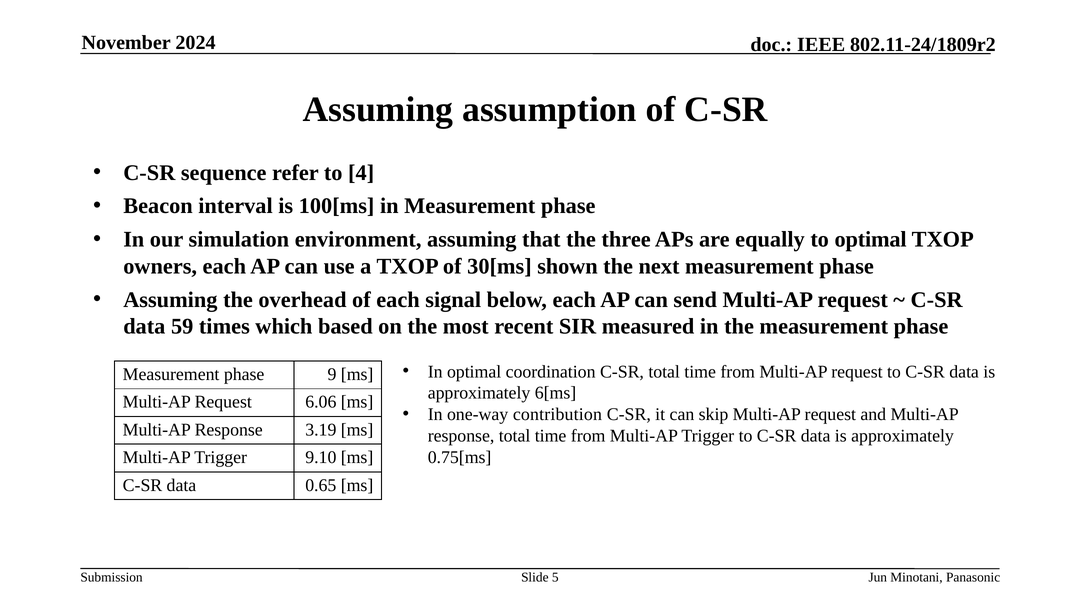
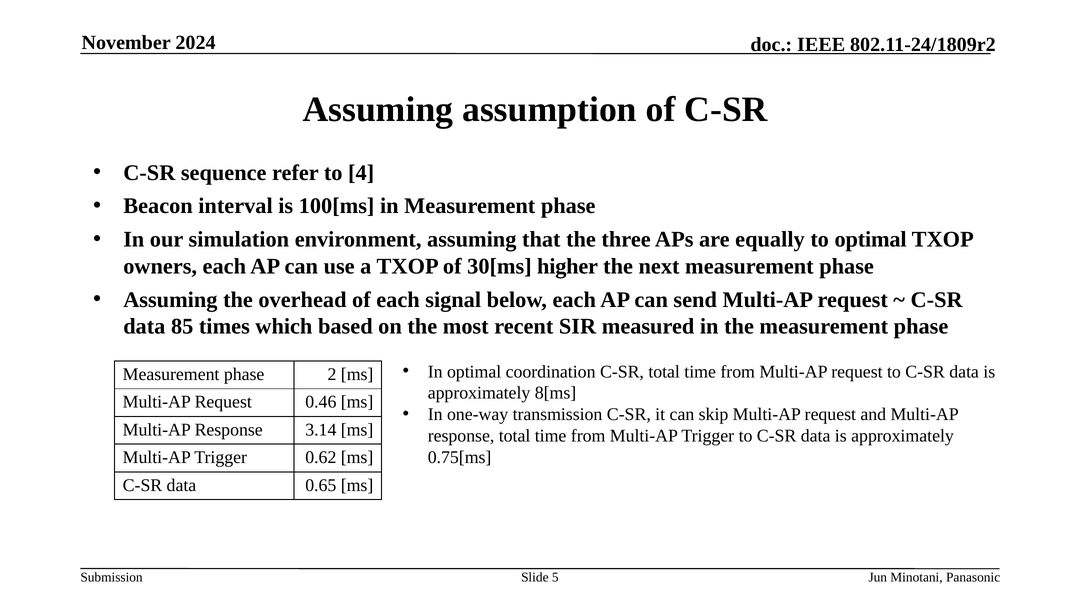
shown: shown -> higher
59: 59 -> 85
9: 9 -> 2
6[ms: 6[ms -> 8[ms
6.06: 6.06 -> 0.46
contribution: contribution -> transmission
3.19: 3.19 -> 3.14
9.10: 9.10 -> 0.62
